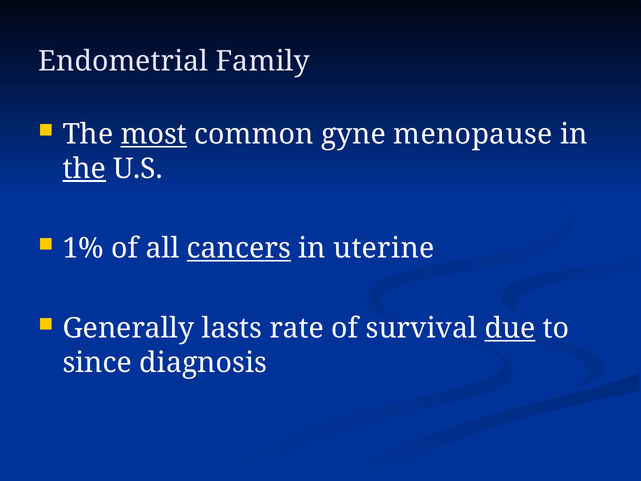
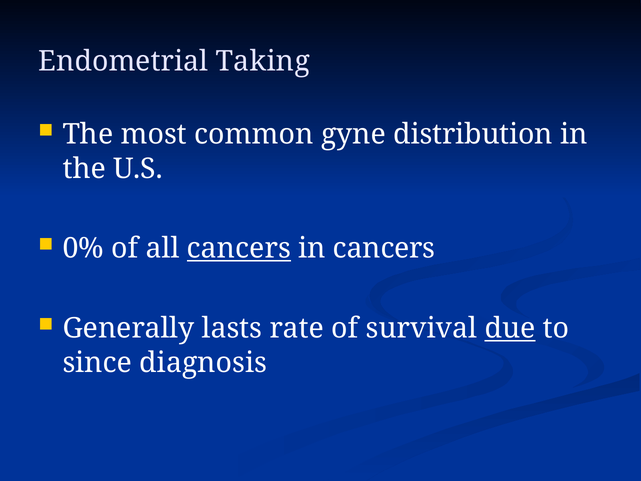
Family: Family -> Taking
most underline: present -> none
menopause: menopause -> distribution
the at (84, 169) underline: present -> none
1%: 1% -> 0%
in uterine: uterine -> cancers
